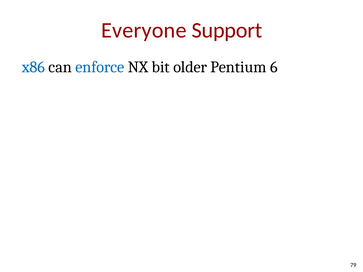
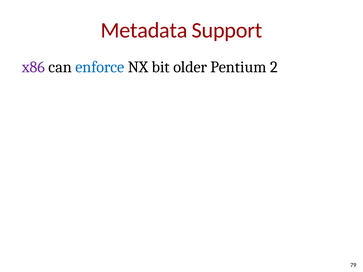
Everyone: Everyone -> Metadata
x86 colour: blue -> purple
6: 6 -> 2
